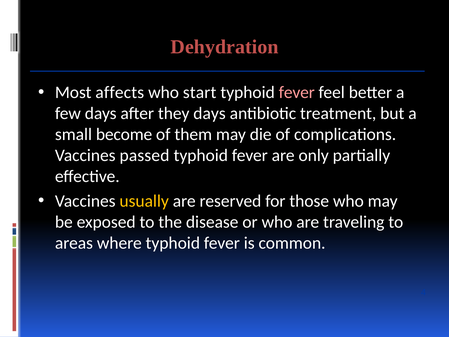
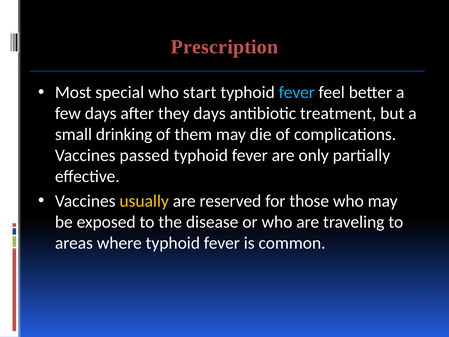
Dehydration: Dehydration -> Prescription
affects: affects -> special
fever at (297, 92) colour: pink -> light blue
become: become -> drinking
